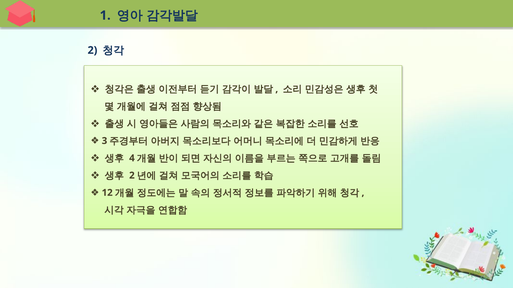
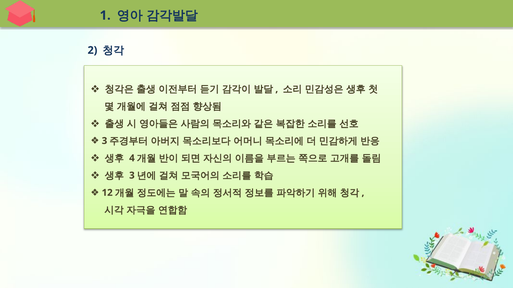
2 at (132, 176): 2 -> 3
